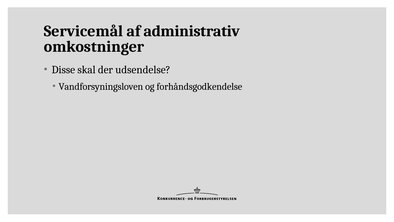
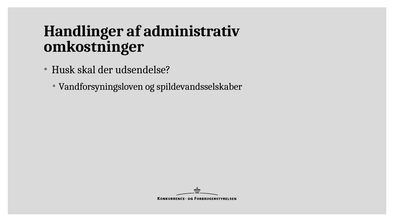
Servicemål: Servicemål -> Handlinger
Disse: Disse -> Husk
forhåndsgodkendelse: forhåndsgodkendelse -> spildevandsselskaber
